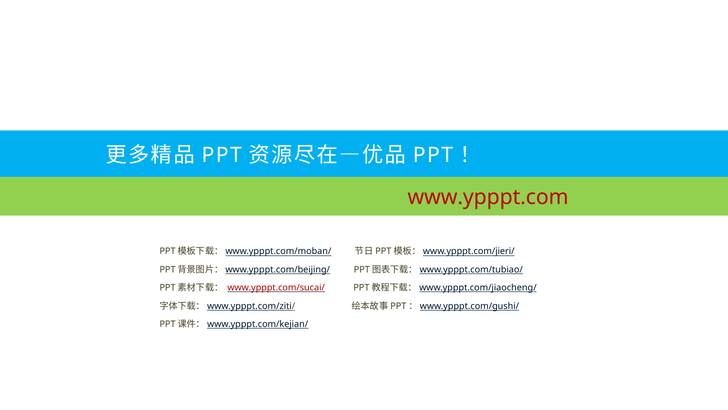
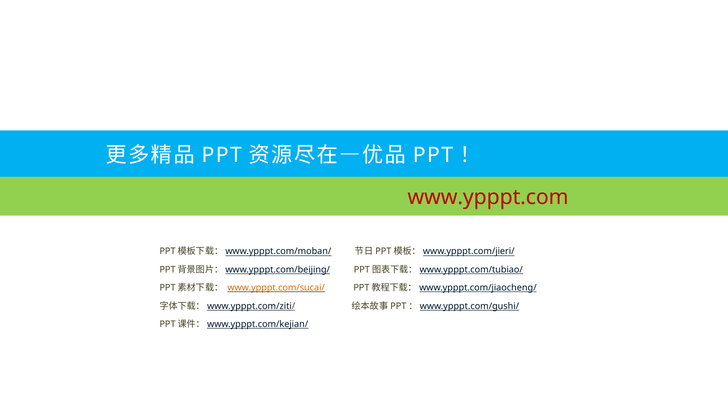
www.ypppt.com/sucai/ colour: red -> orange
